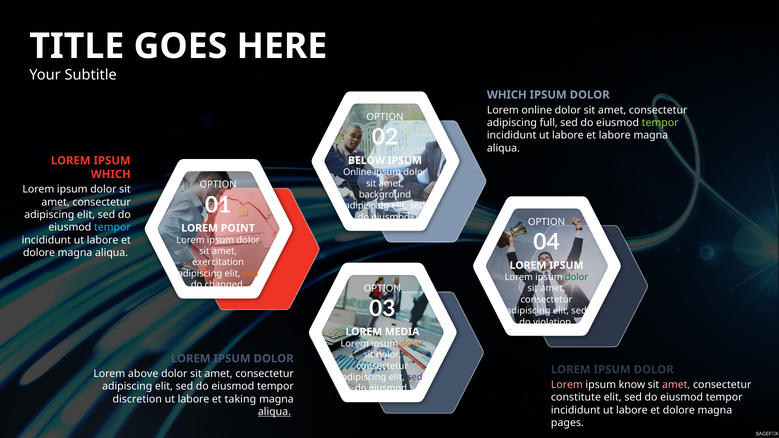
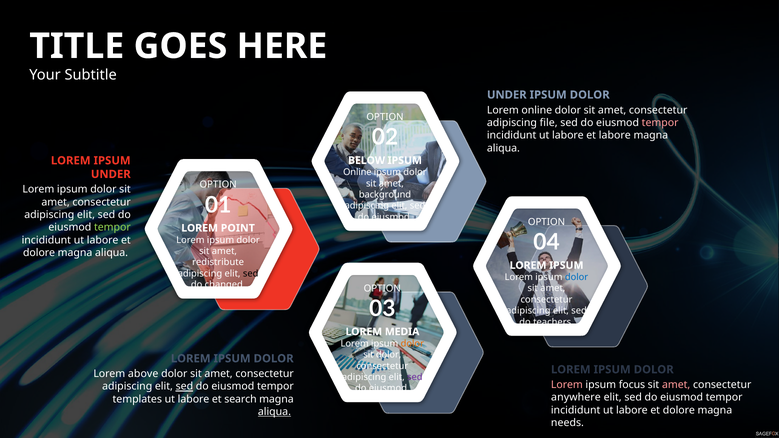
WHICH at (507, 95): WHICH -> UNDER
full: full -> file
tempor at (660, 123) colour: light green -> pink
WHICH at (111, 174): WHICH -> UNDER
tempor at (112, 228) colour: light blue -> light green
exercitation: exercitation -> redistribute
sed at (251, 274) colour: orange -> black
dolor at (577, 277) colour: green -> blue
violation: violation -> teachers
know: know -> focus
sed at (184, 387) underline: none -> present
constitute: constitute -> anywhere
discretion: discretion -> templates
taking: taking -> search
pages: pages -> needs
